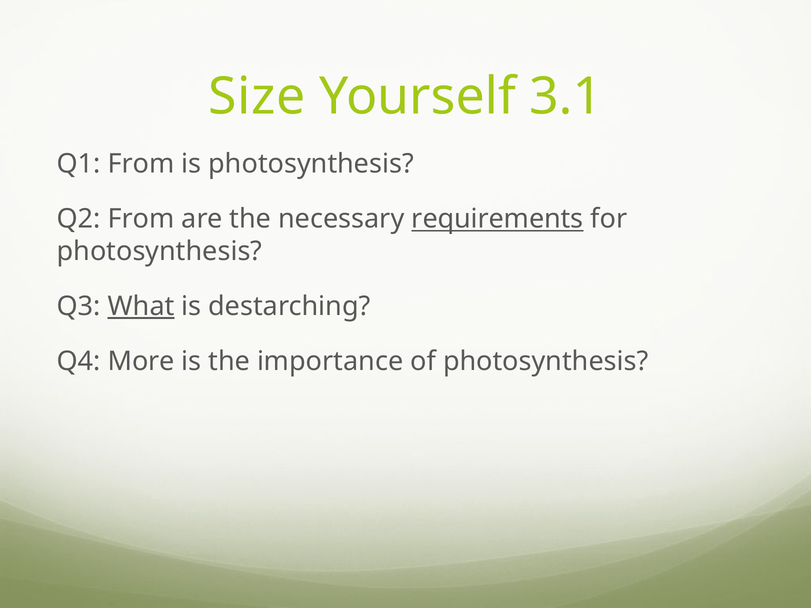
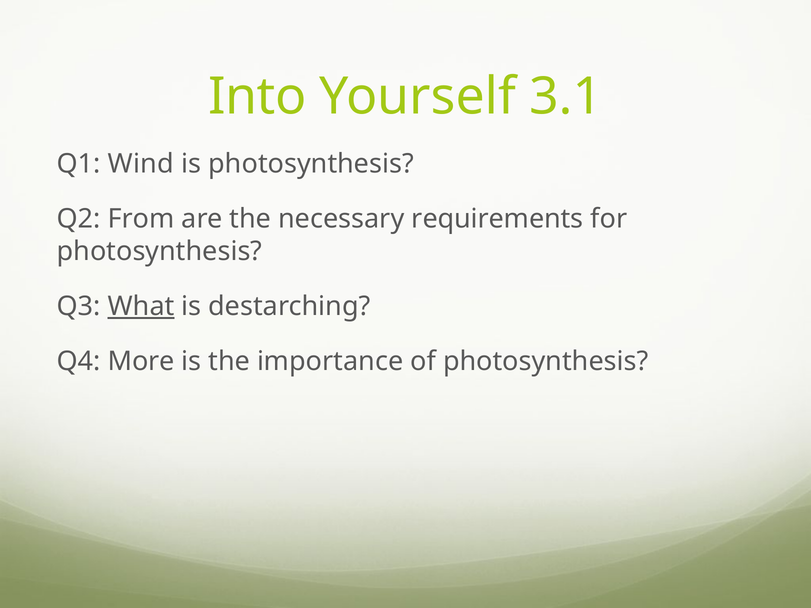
Size: Size -> Into
Q1 From: From -> Wind
requirements underline: present -> none
